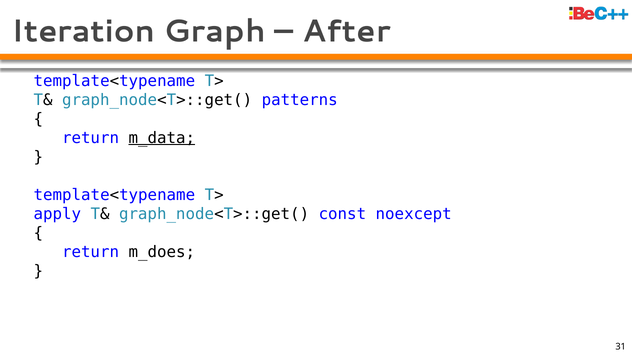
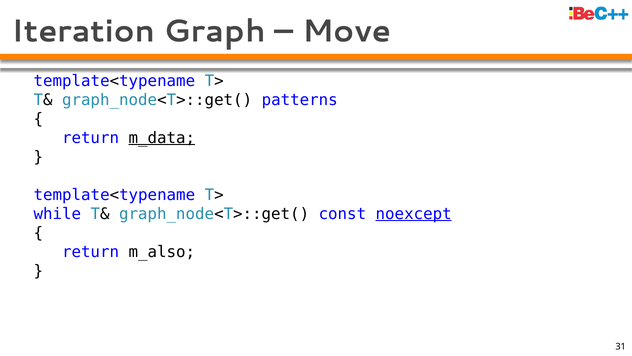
After: After -> Move
apply: apply -> while
noexcept underline: none -> present
m_does: m_does -> m_also
